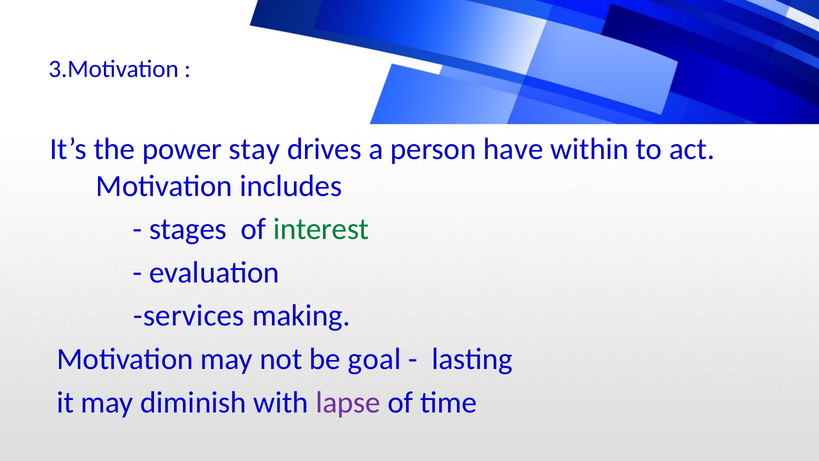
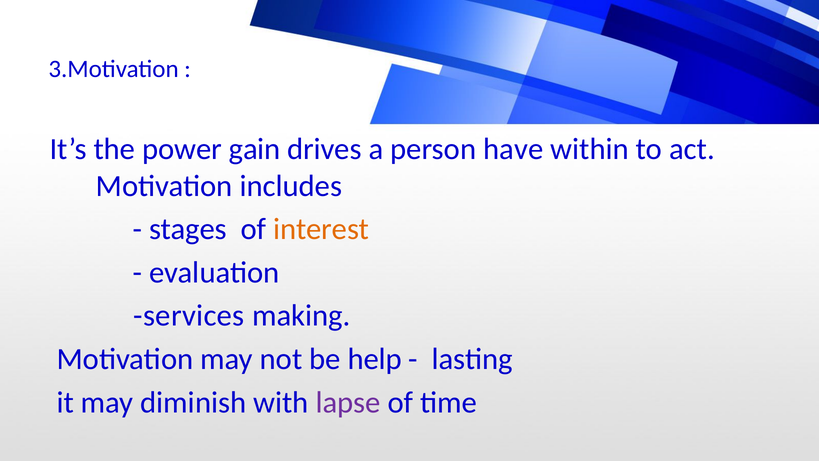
stay: stay -> gain
interest colour: green -> orange
goal: goal -> help
